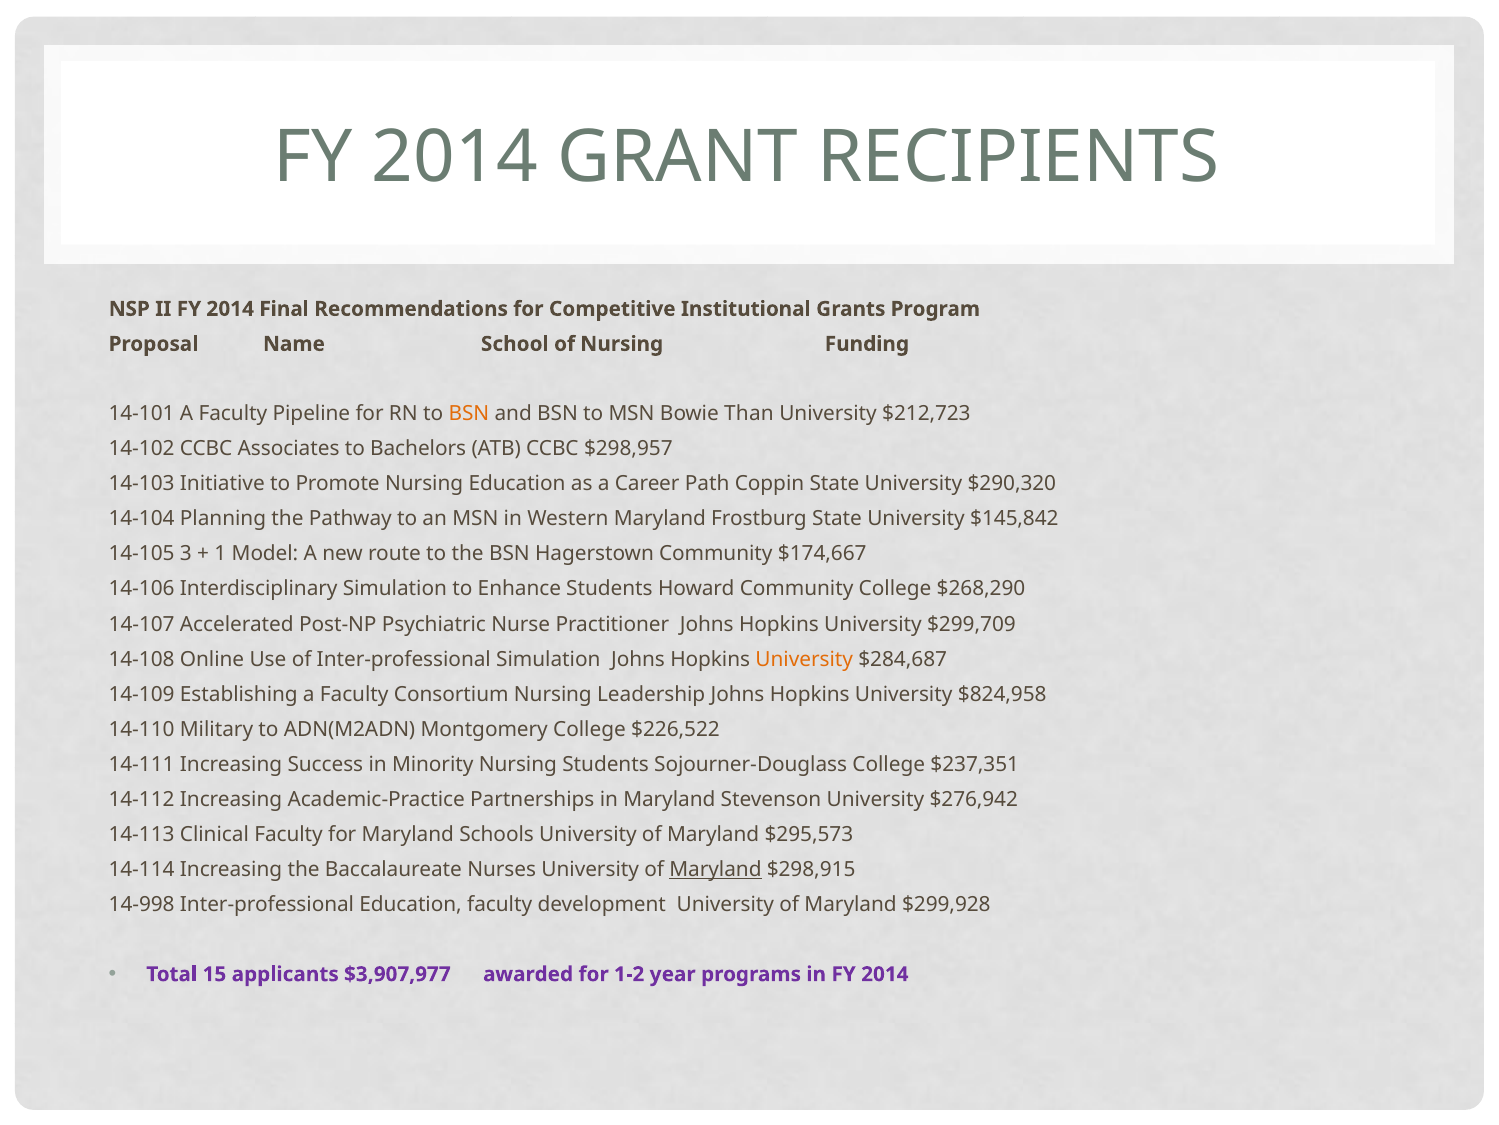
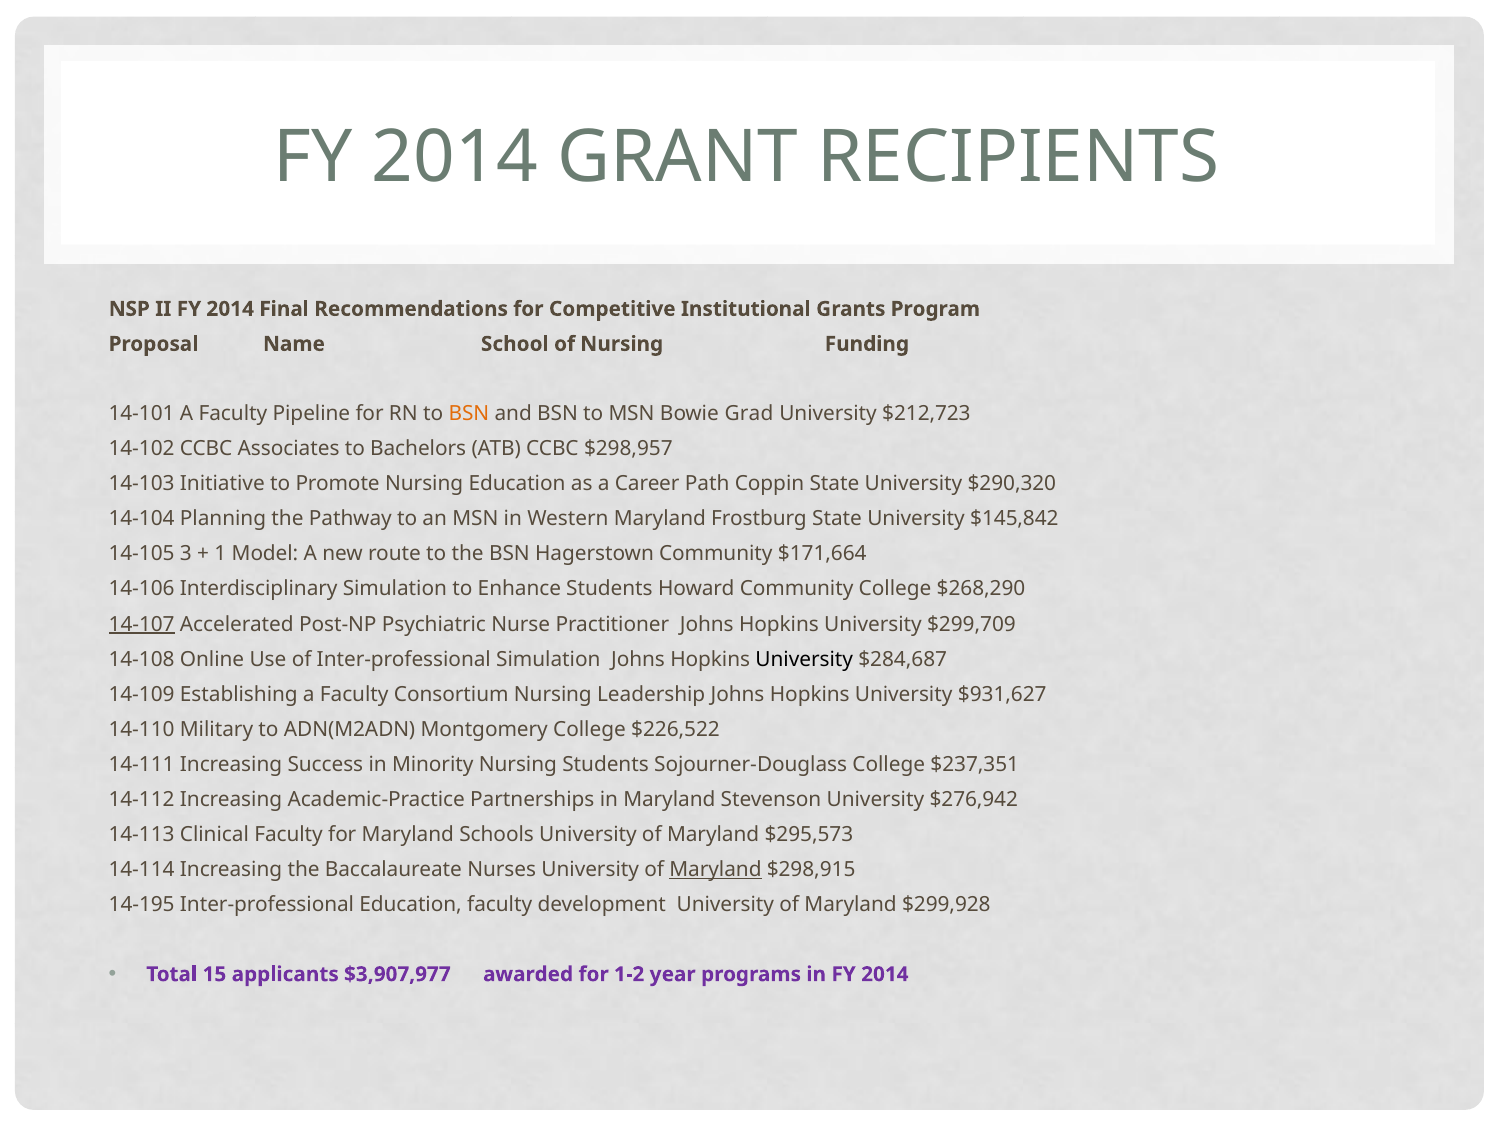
Than: Than -> Grad
$174,667: $174,667 -> $171,664
14‐107 underline: none -> present
University at (804, 659) colour: orange -> black
$824,958: $824,958 -> $931,627
14‐998: 14‐998 -> 14‐195
